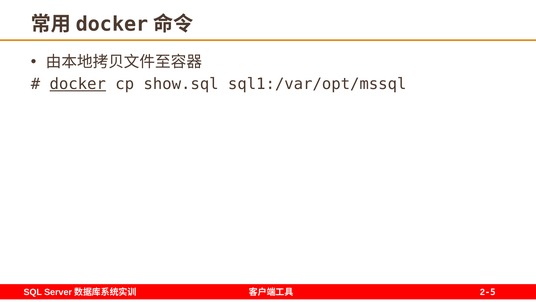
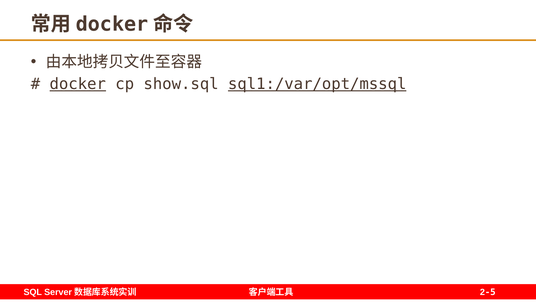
sql1:/var/opt/mssql underline: none -> present
